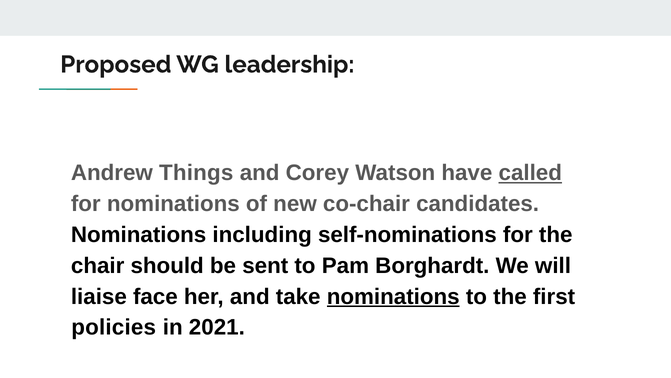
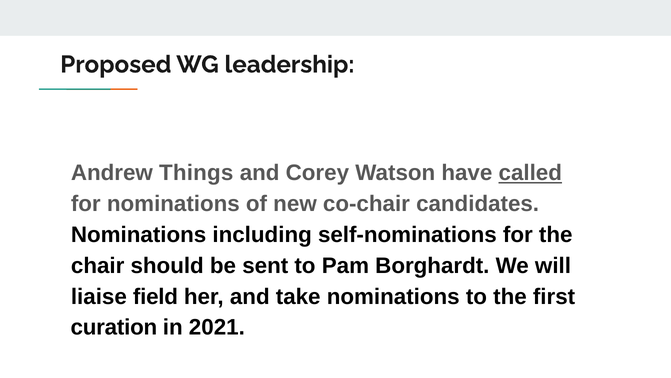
face: face -> field
nominations at (393, 296) underline: present -> none
policies: policies -> curation
